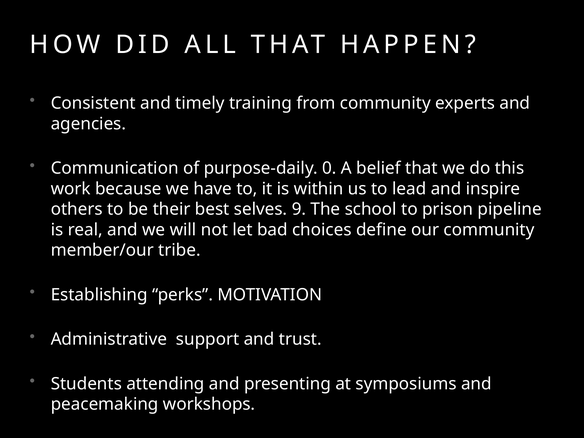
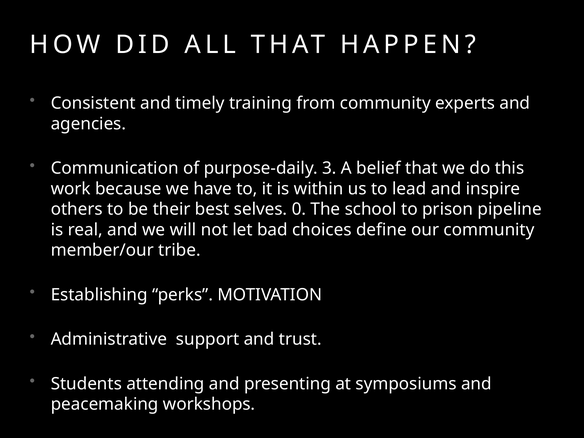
0: 0 -> 3
9: 9 -> 0
